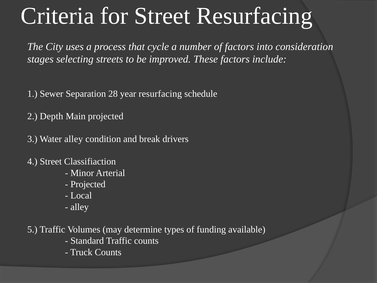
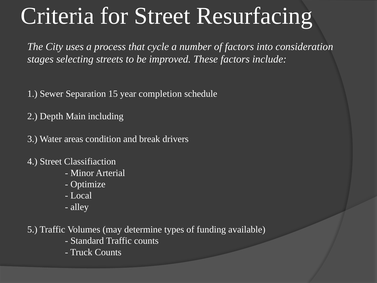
28: 28 -> 15
year resurfacing: resurfacing -> completion
Main projected: projected -> including
Water alley: alley -> areas
Projected at (88, 184): Projected -> Optimize
